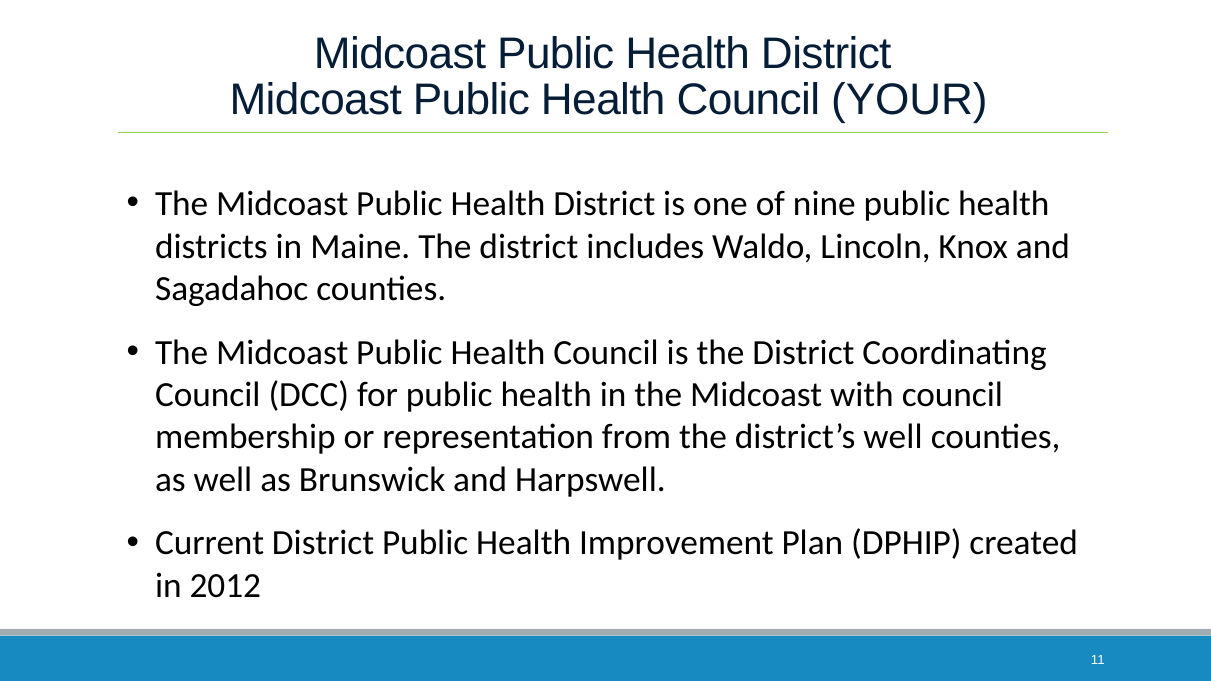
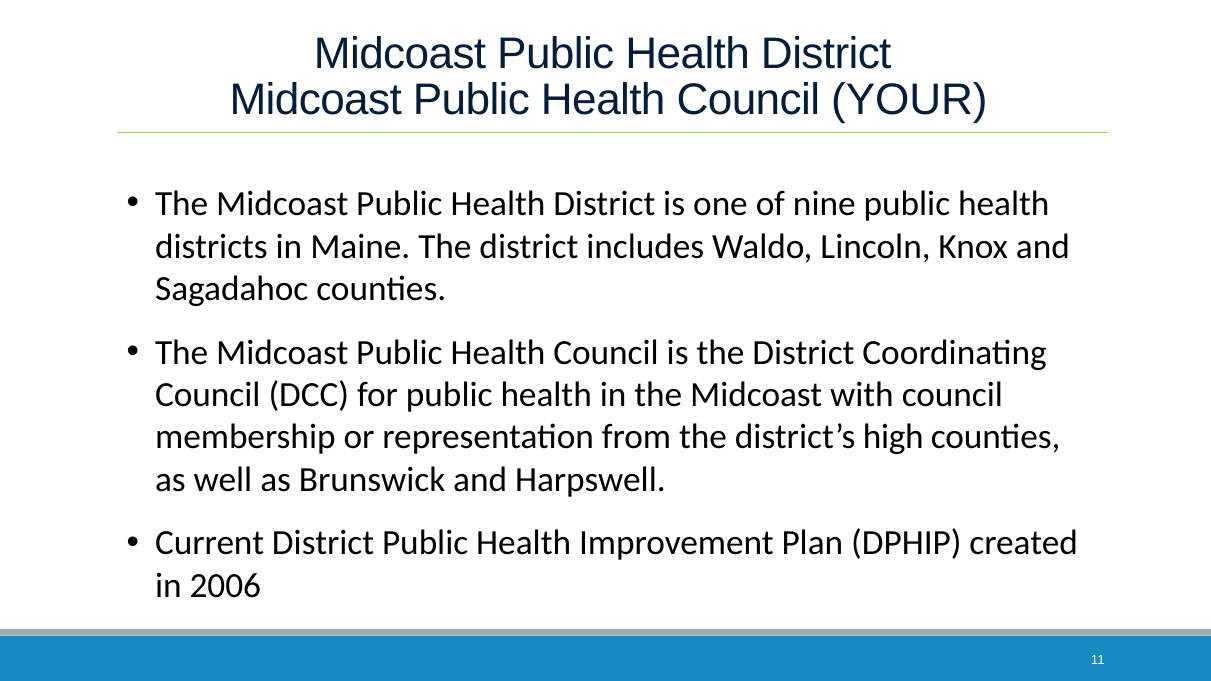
district’s well: well -> high
2012: 2012 -> 2006
